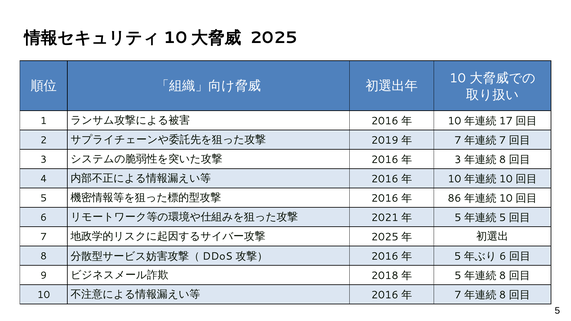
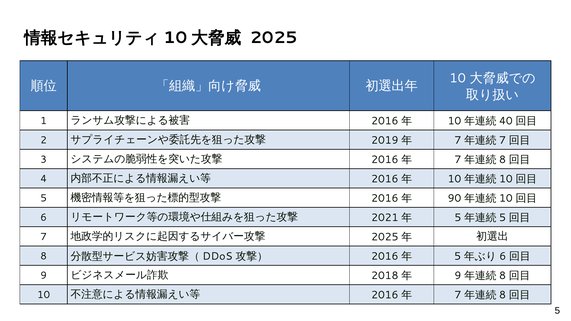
17: 17 -> 40
3 at (458, 160): 3 -> 7
86: 86 -> 90
5 at (458, 276): 5 -> 9
